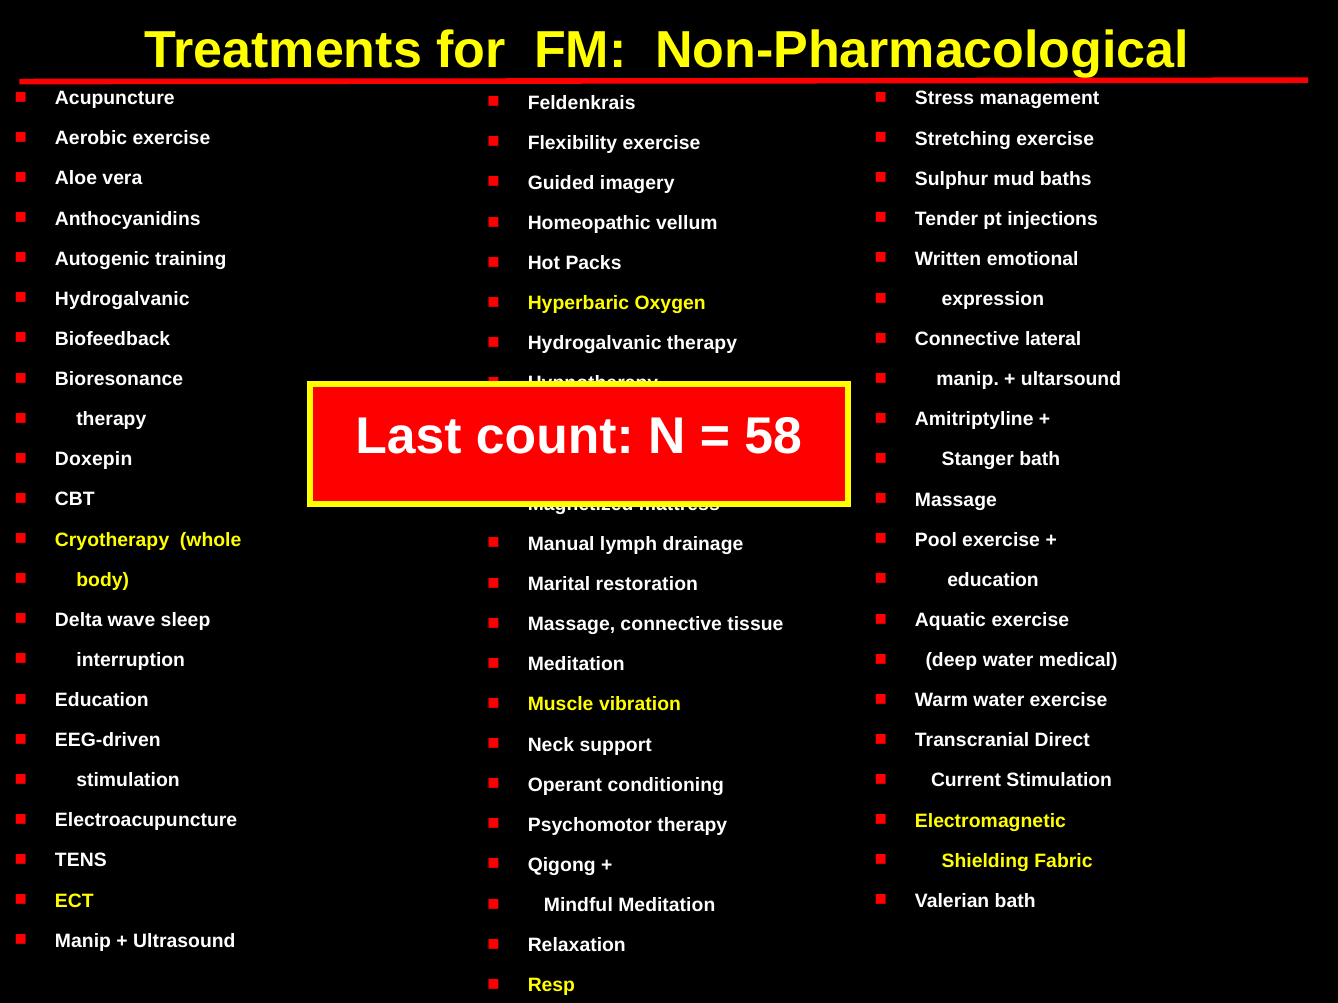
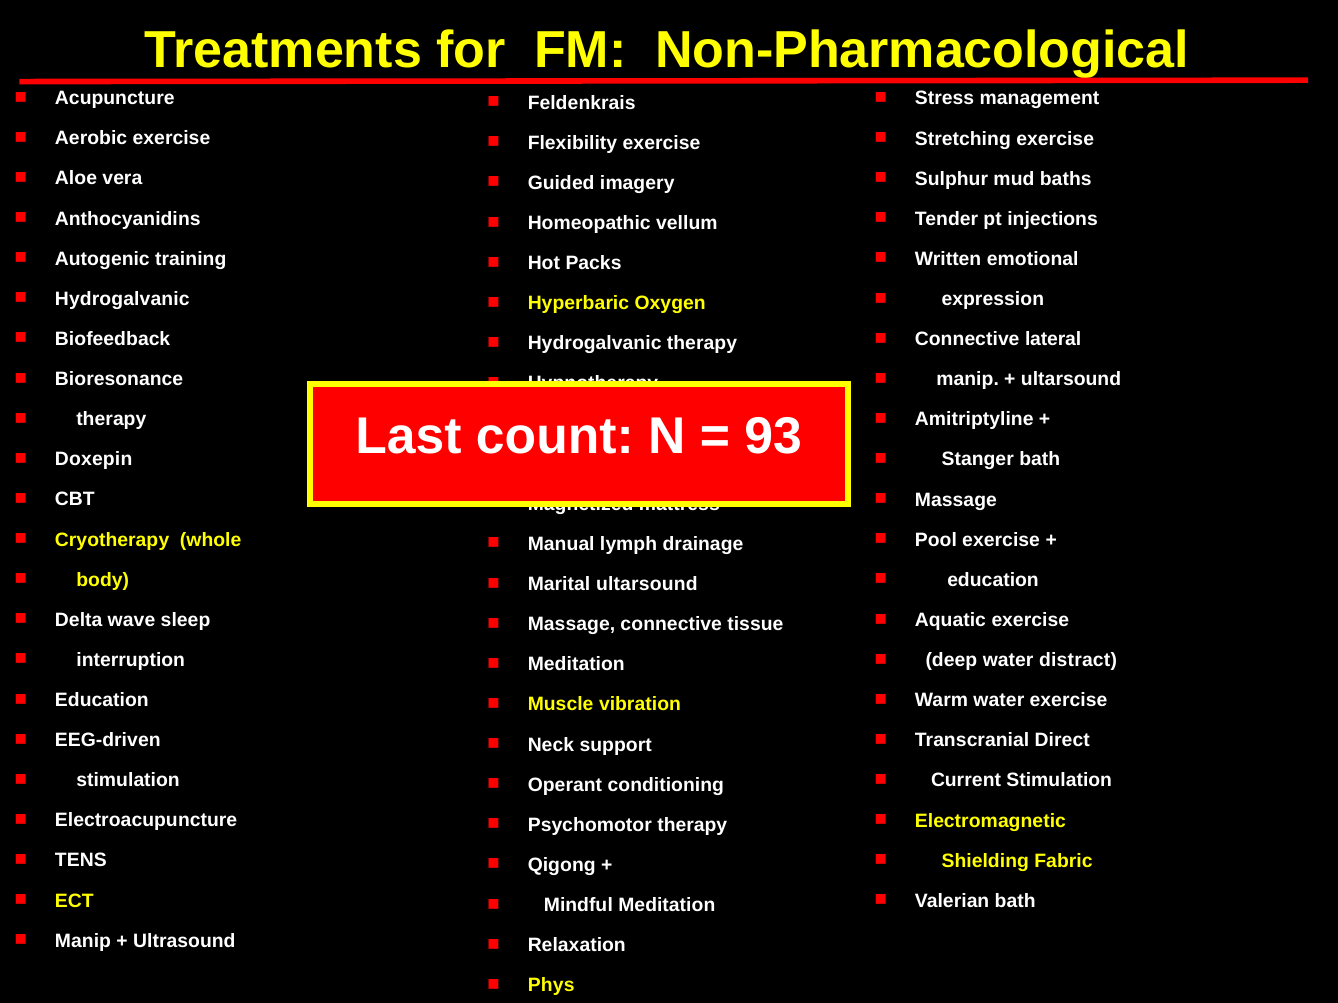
58: 58 -> 93
Marital restoration: restoration -> ultarsound
medical: medical -> distract
Resp: Resp -> Phys
